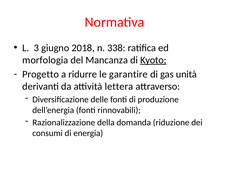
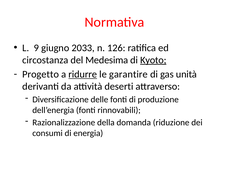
3: 3 -> 9
2018: 2018 -> 2033
338: 338 -> 126
morfologia: morfologia -> circostanza
Mancanza: Mancanza -> Medesima
ridurre underline: none -> present
lettera: lettera -> deserti
